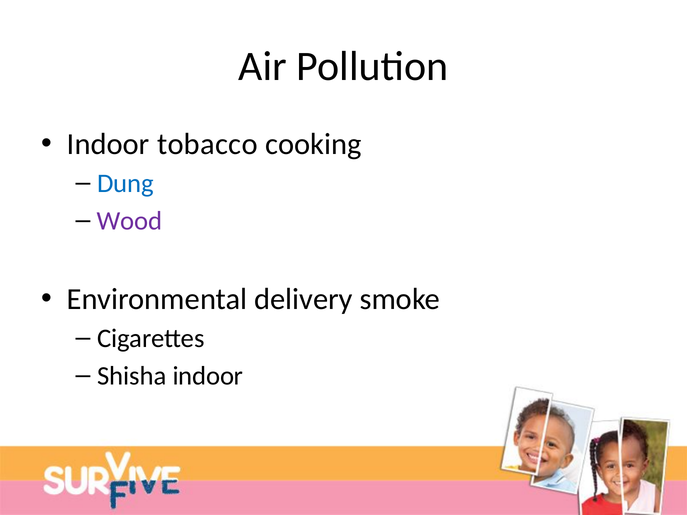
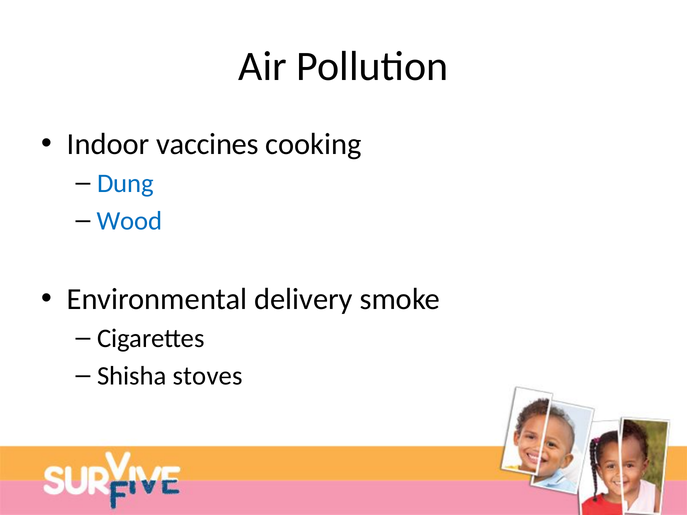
tobacco: tobacco -> vaccines
Wood colour: purple -> blue
Shisha indoor: indoor -> stoves
